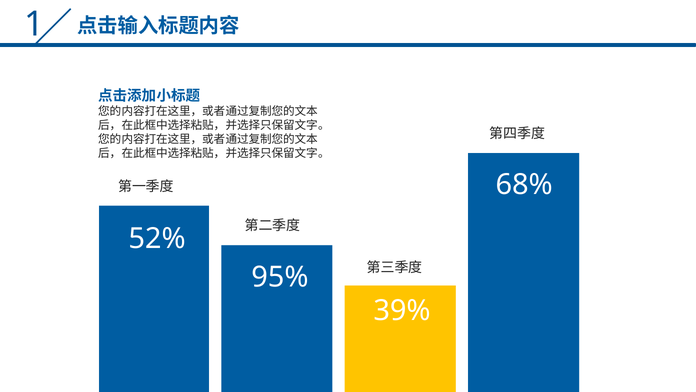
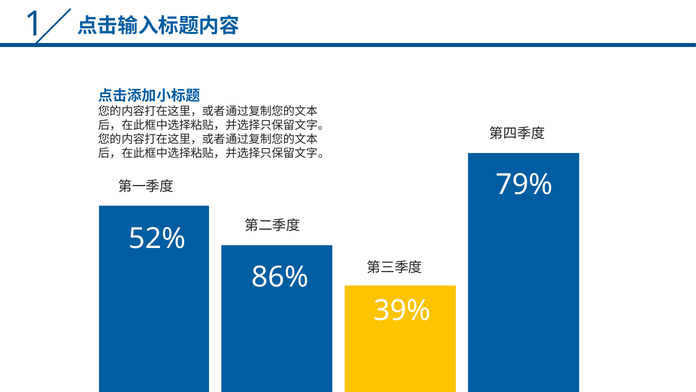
68%: 68% -> 79%
95%: 95% -> 86%
